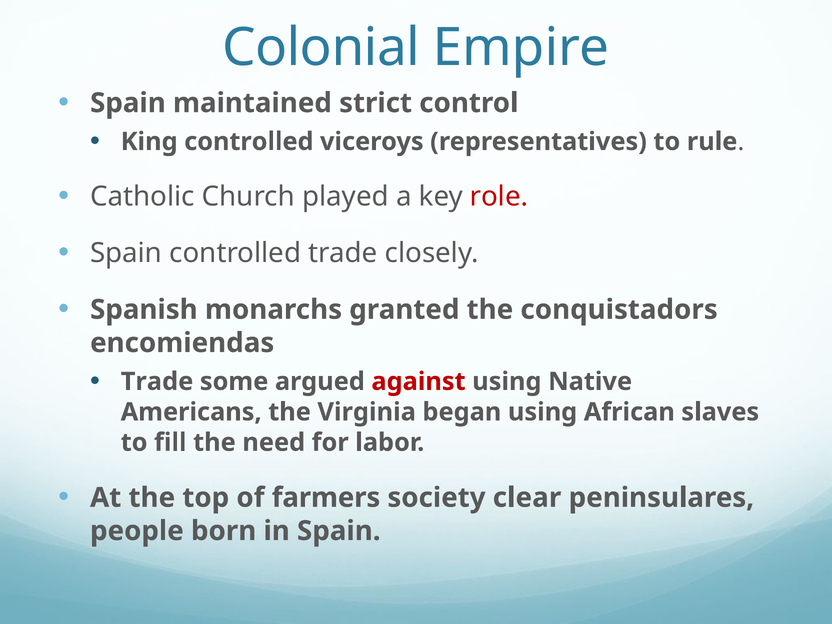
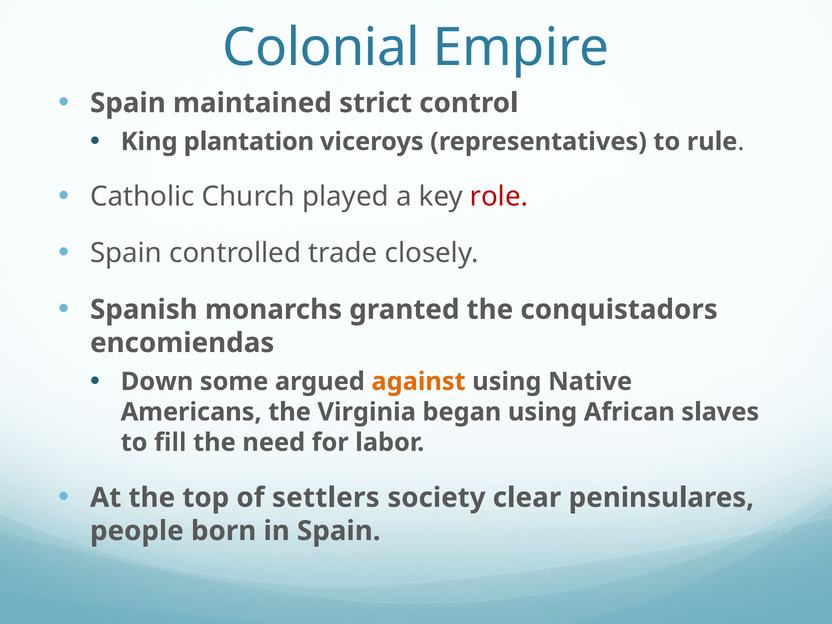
King controlled: controlled -> plantation
Trade at (157, 382): Trade -> Down
against colour: red -> orange
farmers: farmers -> settlers
